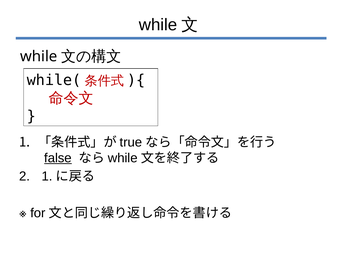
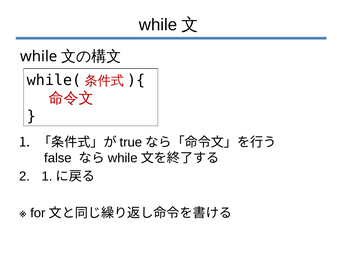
false underline: present -> none
